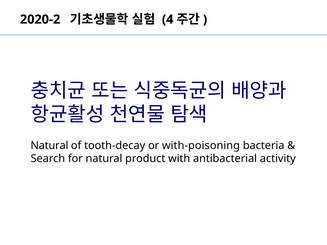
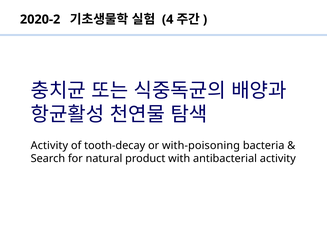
Natural at (49, 146): Natural -> Activity
